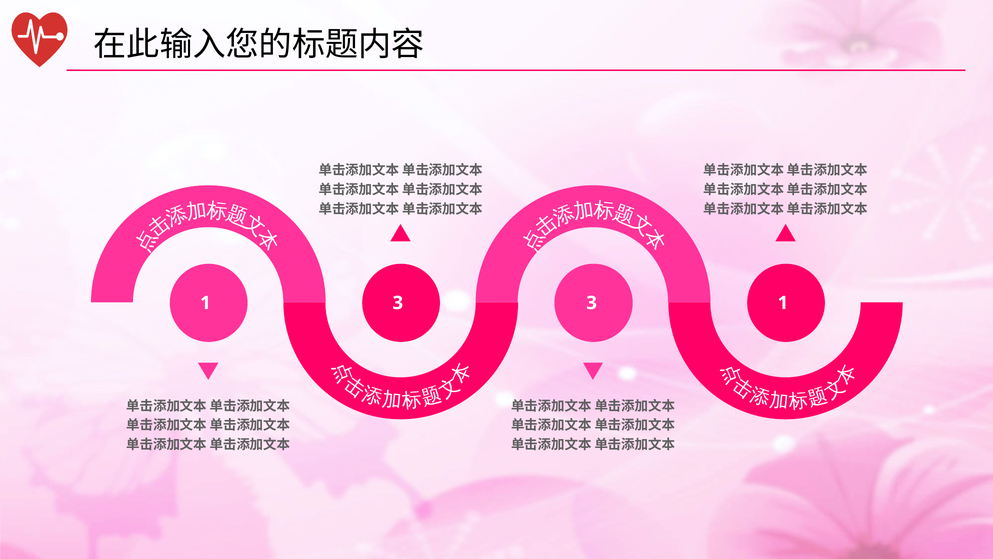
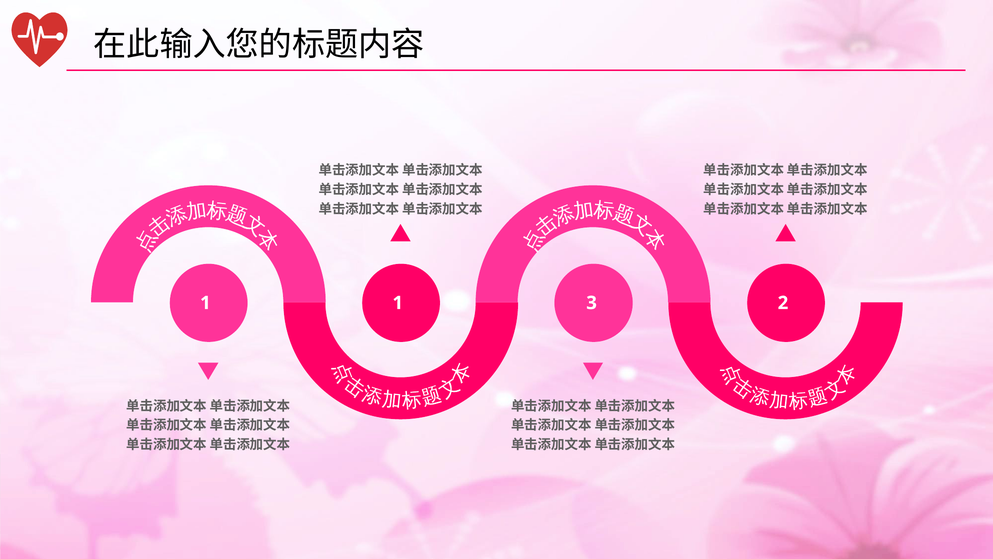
1 3: 3 -> 1
3 1: 1 -> 2
